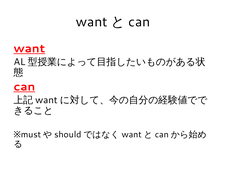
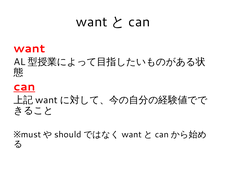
want underline: present -> none
